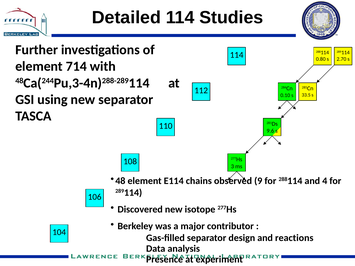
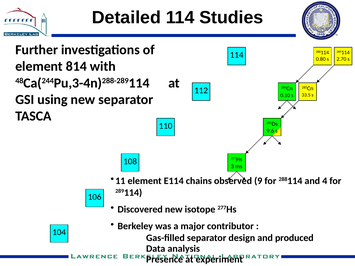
714: 714 -> 814
48: 48 -> 11
reactions: reactions -> produced
